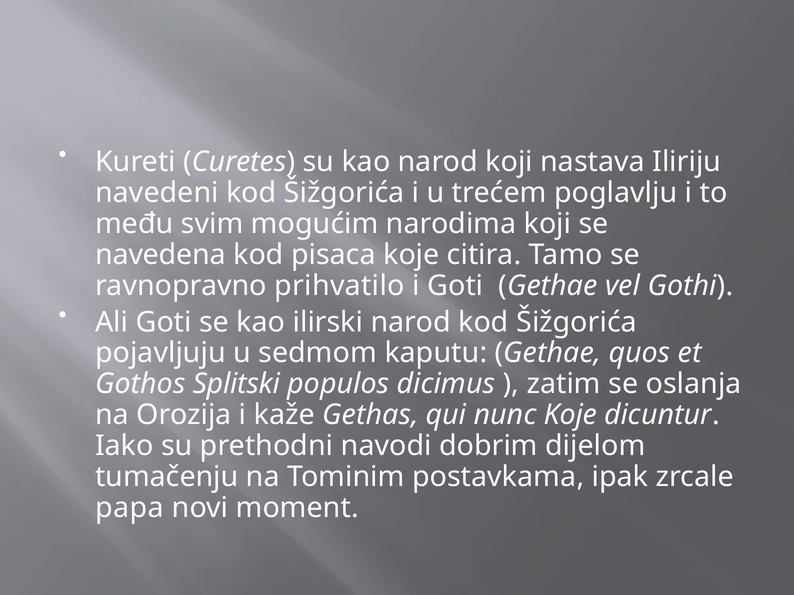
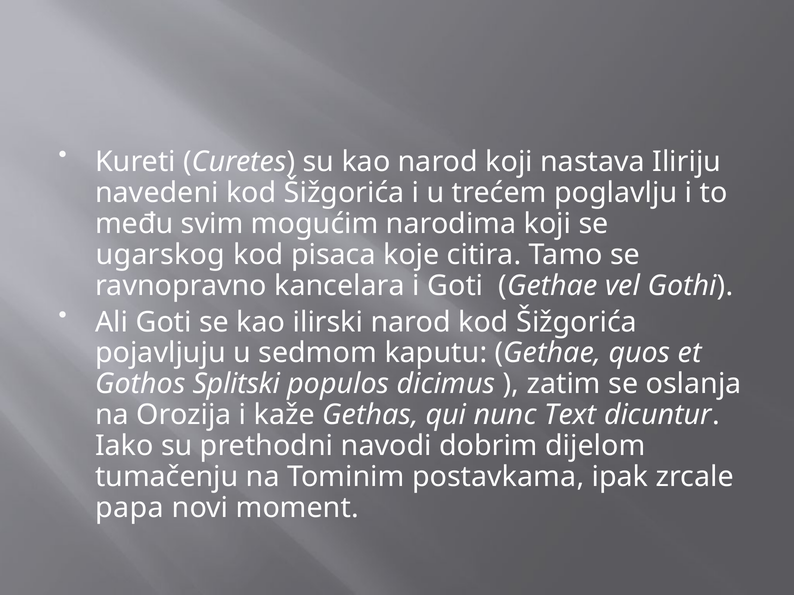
navedena: navedena -> ugarskog
prihvatilo: prihvatilo -> kancelara
nunc Koje: Koje -> Text
